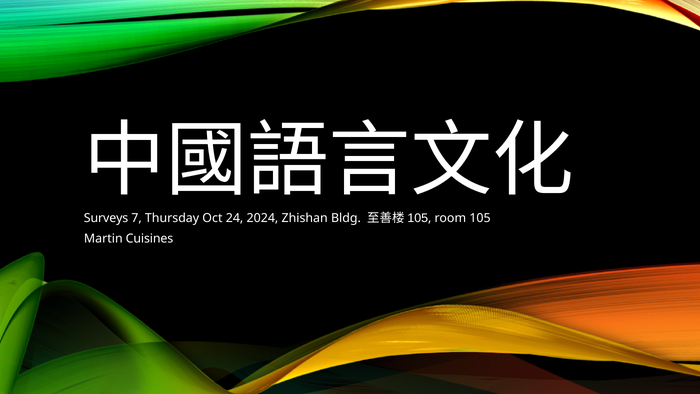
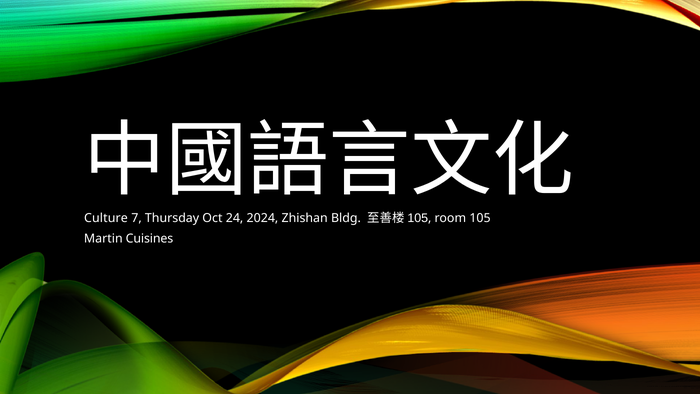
Surveys: Surveys -> Culture
